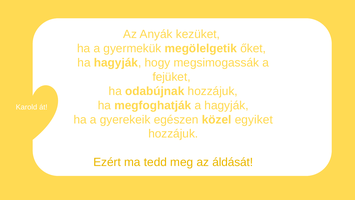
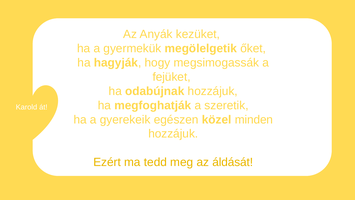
a hagyják: hagyják -> szeretik
egyiket: egyiket -> minden
